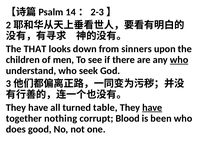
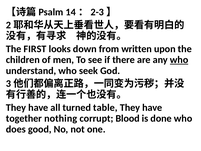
THAT: THAT -> FIRST
sinners: sinners -> written
have at (152, 107) underline: present -> none
been: been -> done
